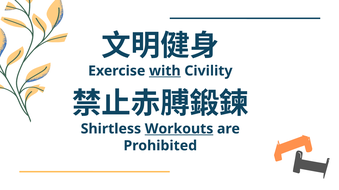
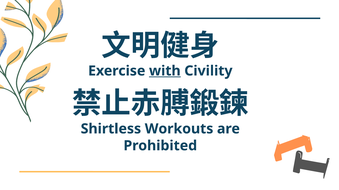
Workouts underline: present -> none
